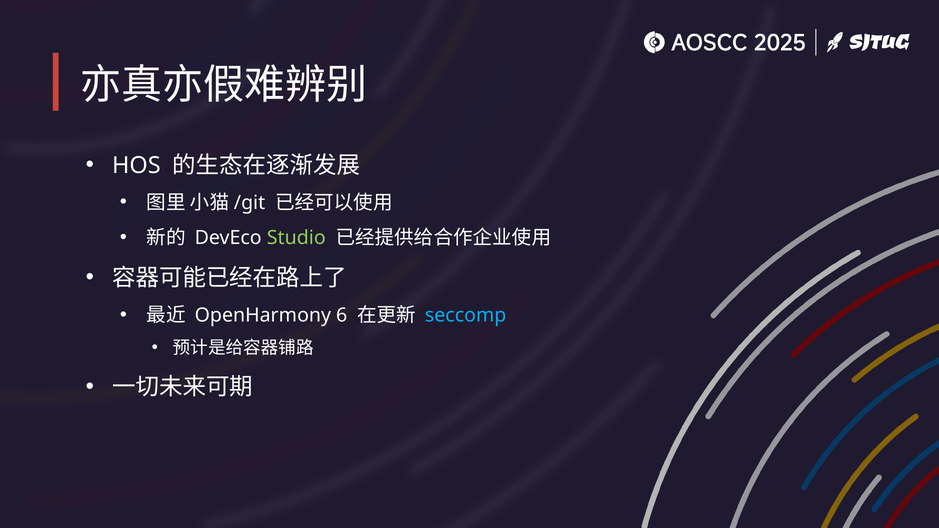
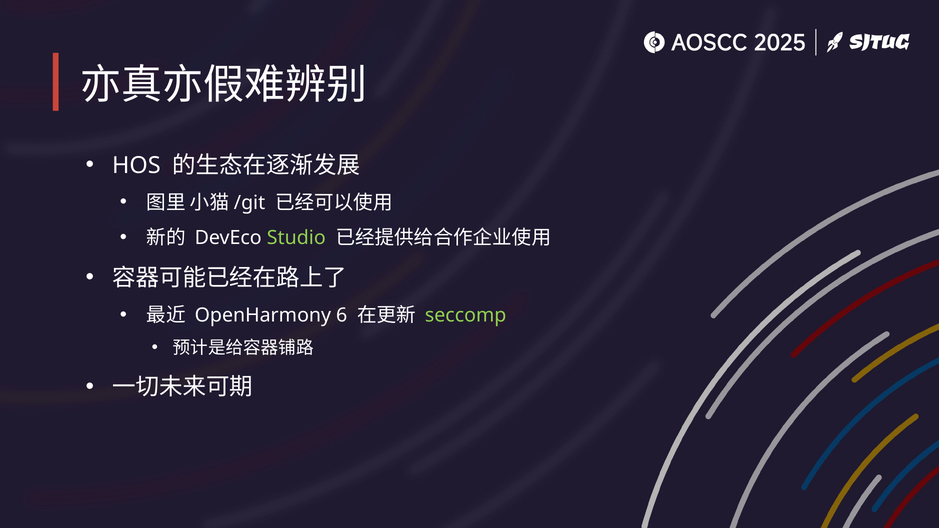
seccomp colour: light blue -> light green
